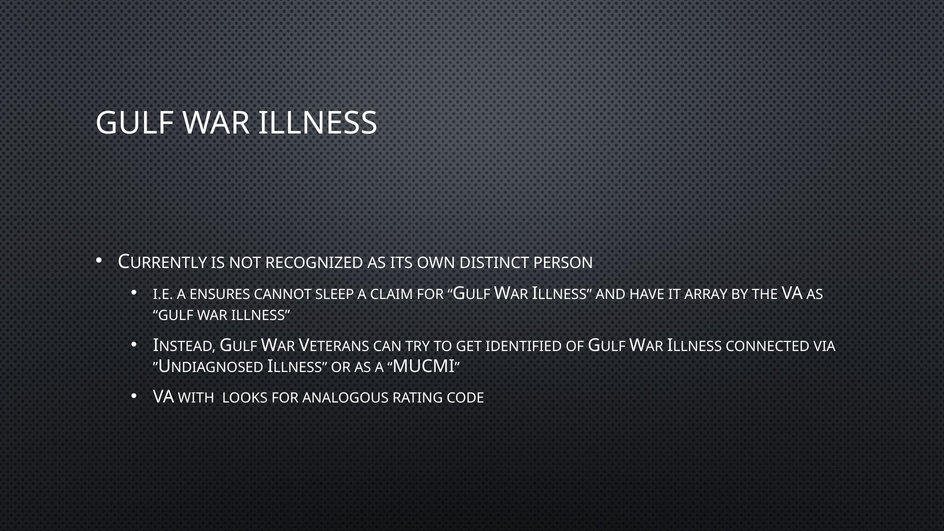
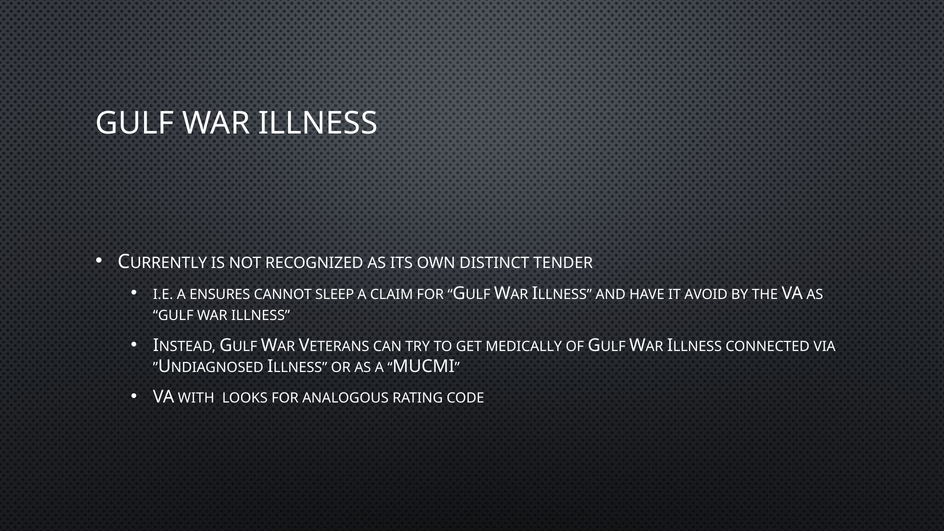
PERSON: PERSON -> TENDER
ARRAY: ARRAY -> AVOID
IDENTIFIED: IDENTIFIED -> MEDICALLY
